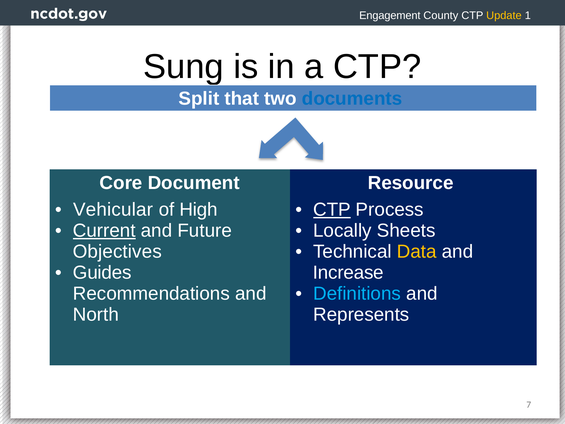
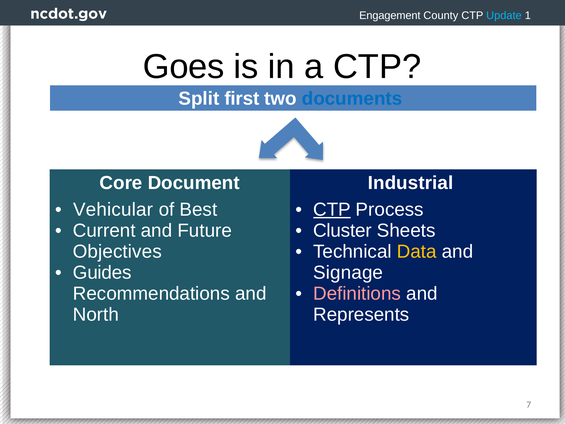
Update colour: yellow -> light blue
Sung: Sung -> Goes
that: that -> first
Resource: Resource -> Industrial
High: High -> Best
Current underline: present -> none
Locally: Locally -> Cluster
Increase: Increase -> Signage
Definitions colour: light blue -> pink
